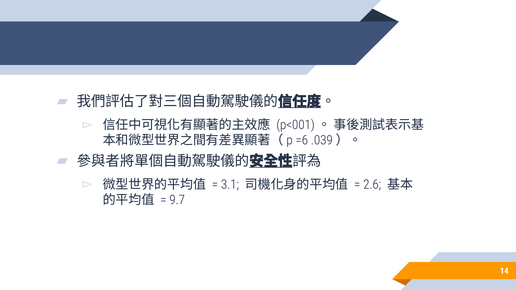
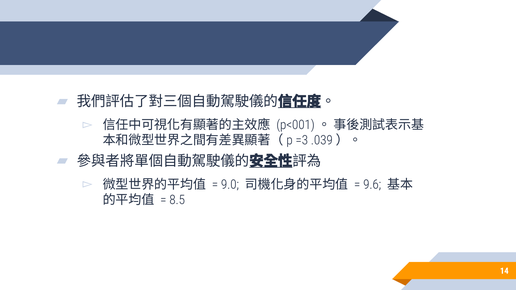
=6: =6 -> =3
3.1: 3.1 -> 9.0
2.6: 2.6 -> 9.6
9.7: 9.7 -> 8.5
